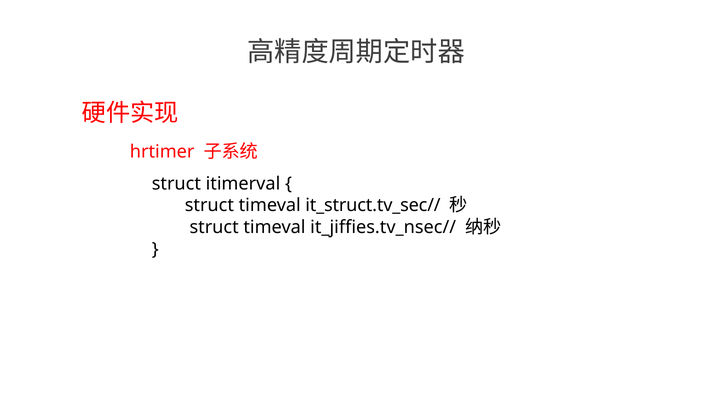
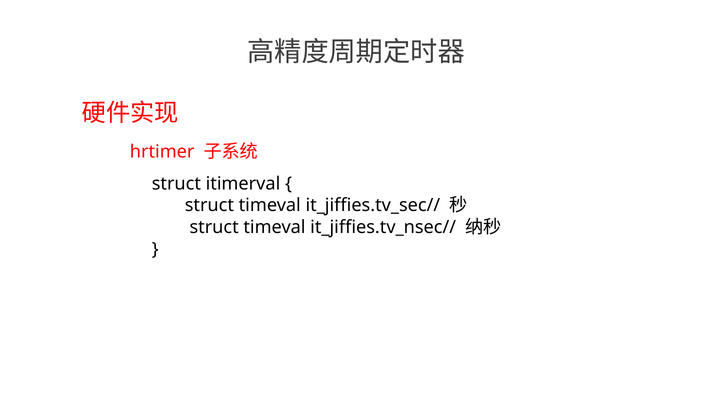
it_struct.tv_sec//: it_struct.tv_sec// -> it_jiffies.tv_sec//
